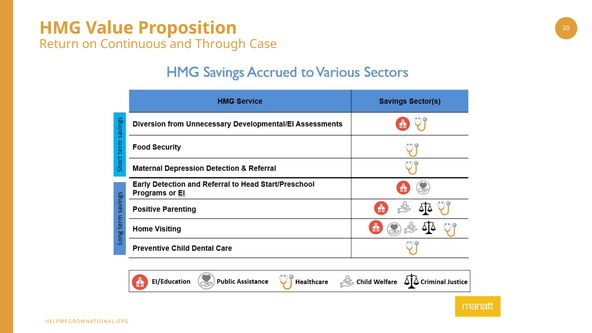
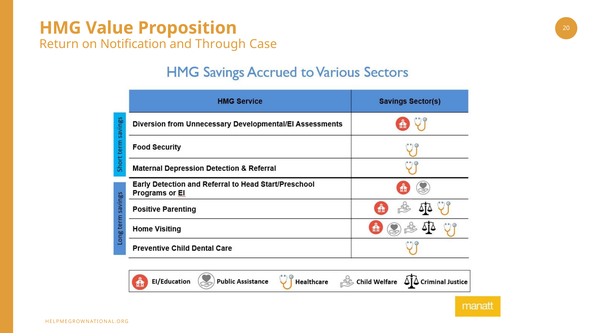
Continuous: Continuous -> Notification
